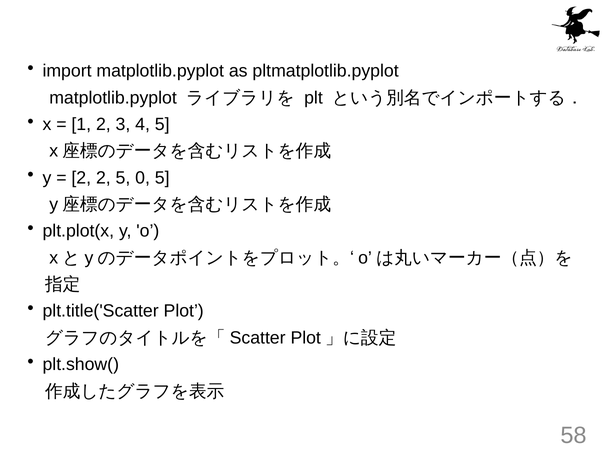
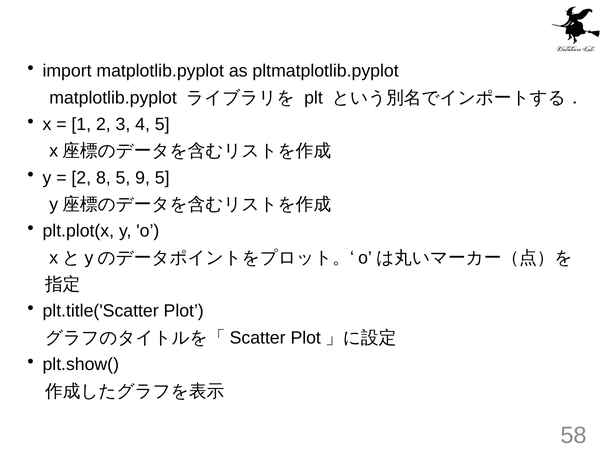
2 2: 2 -> 8
0: 0 -> 9
